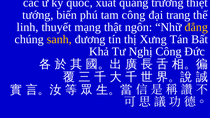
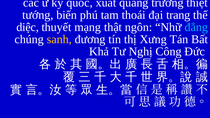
tam công: công -> thoái
linh: linh -> diệc
đẳng colour: yellow -> light blue
